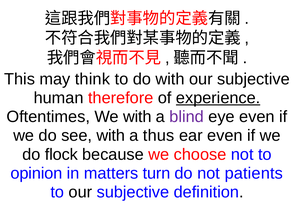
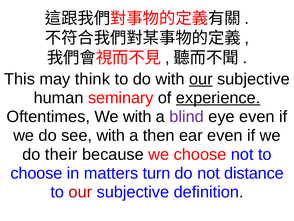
our at (201, 79) underline: none -> present
therefore: therefore -> seminary
thus: thus -> then
flock: flock -> their
opinion at (36, 173): opinion -> choose
patients: patients -> distance
our at (80, 192) colour: black -> red
